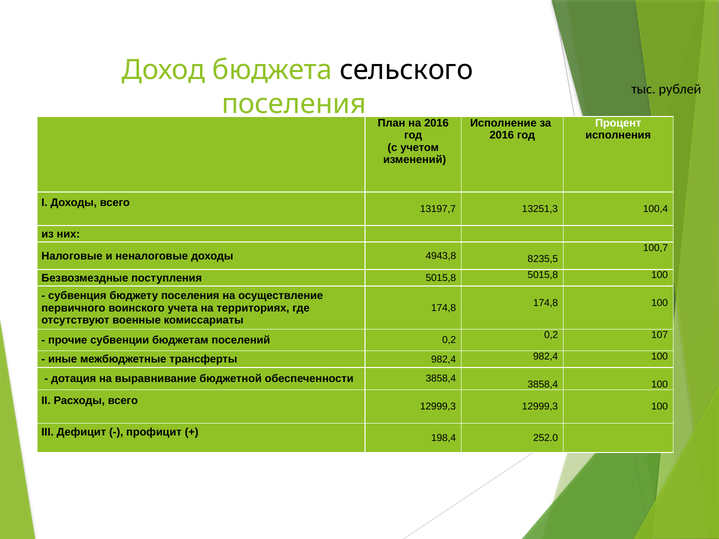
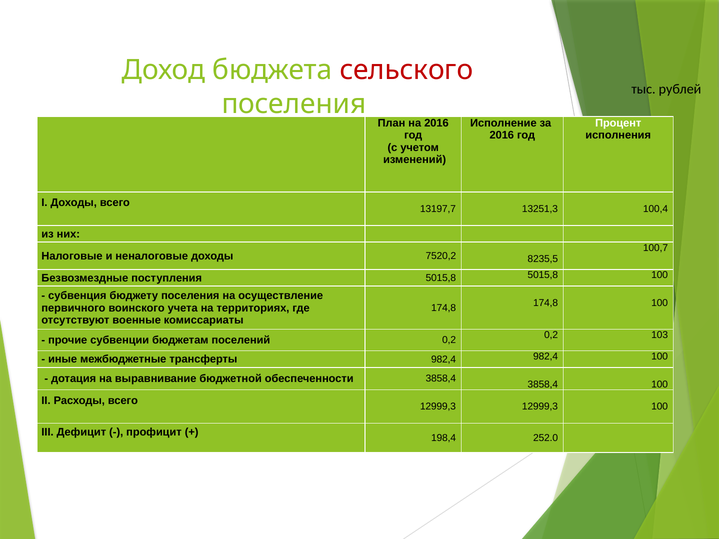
сельского colour: black -> red
4943,8: 4943,8 -> 7520,2
107: 107 -> 103
